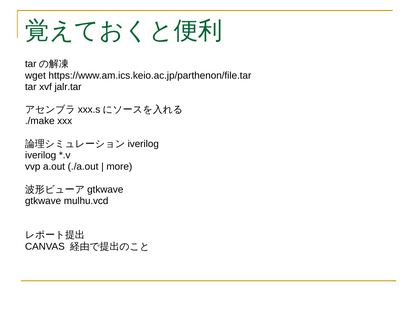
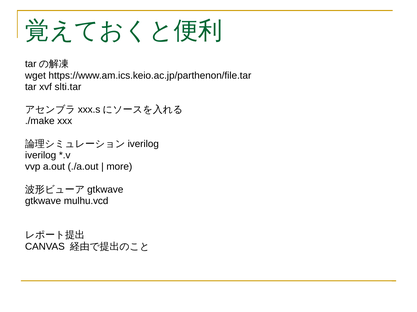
jalr.tar: jalr.tar -> slti.tar
